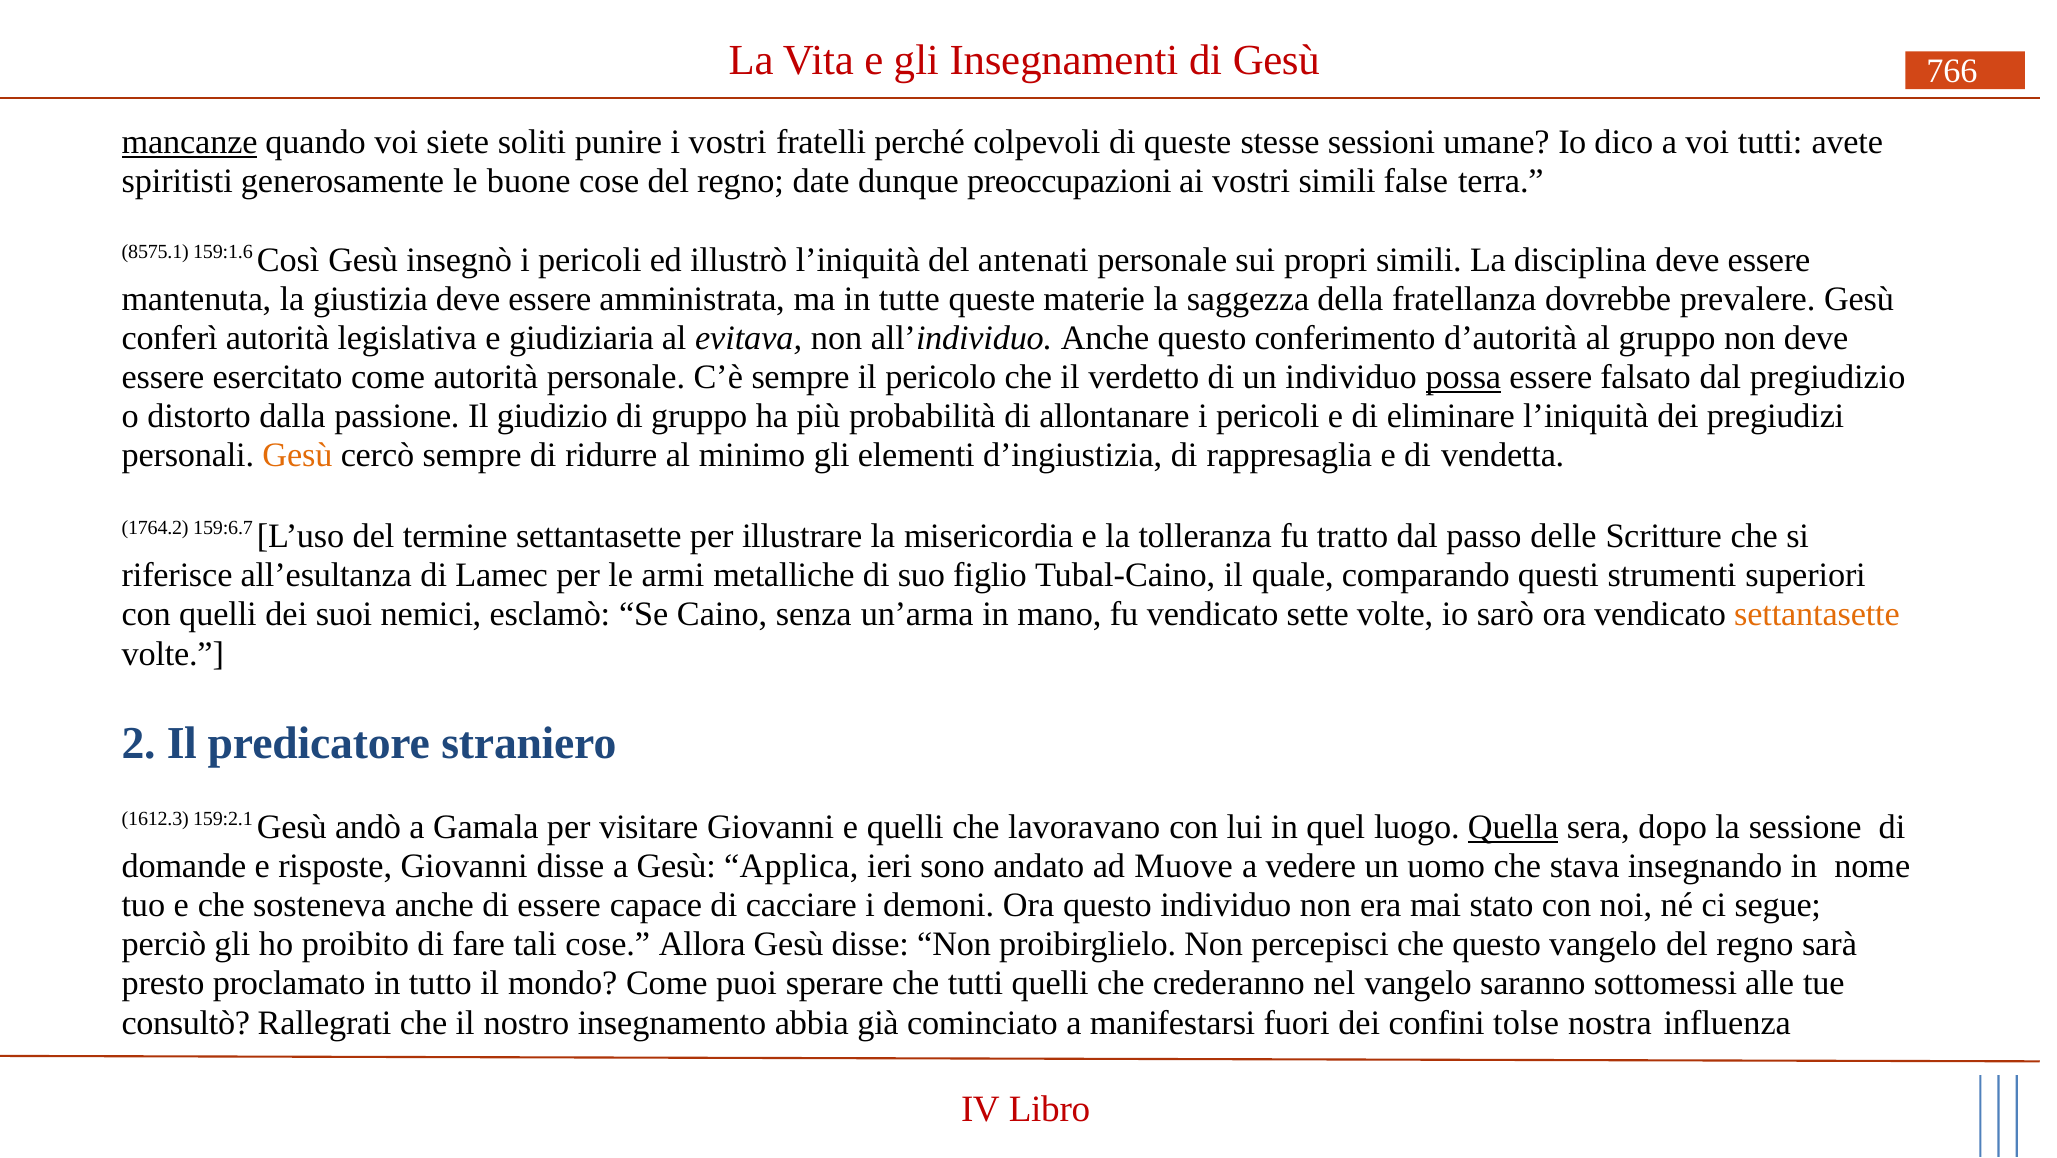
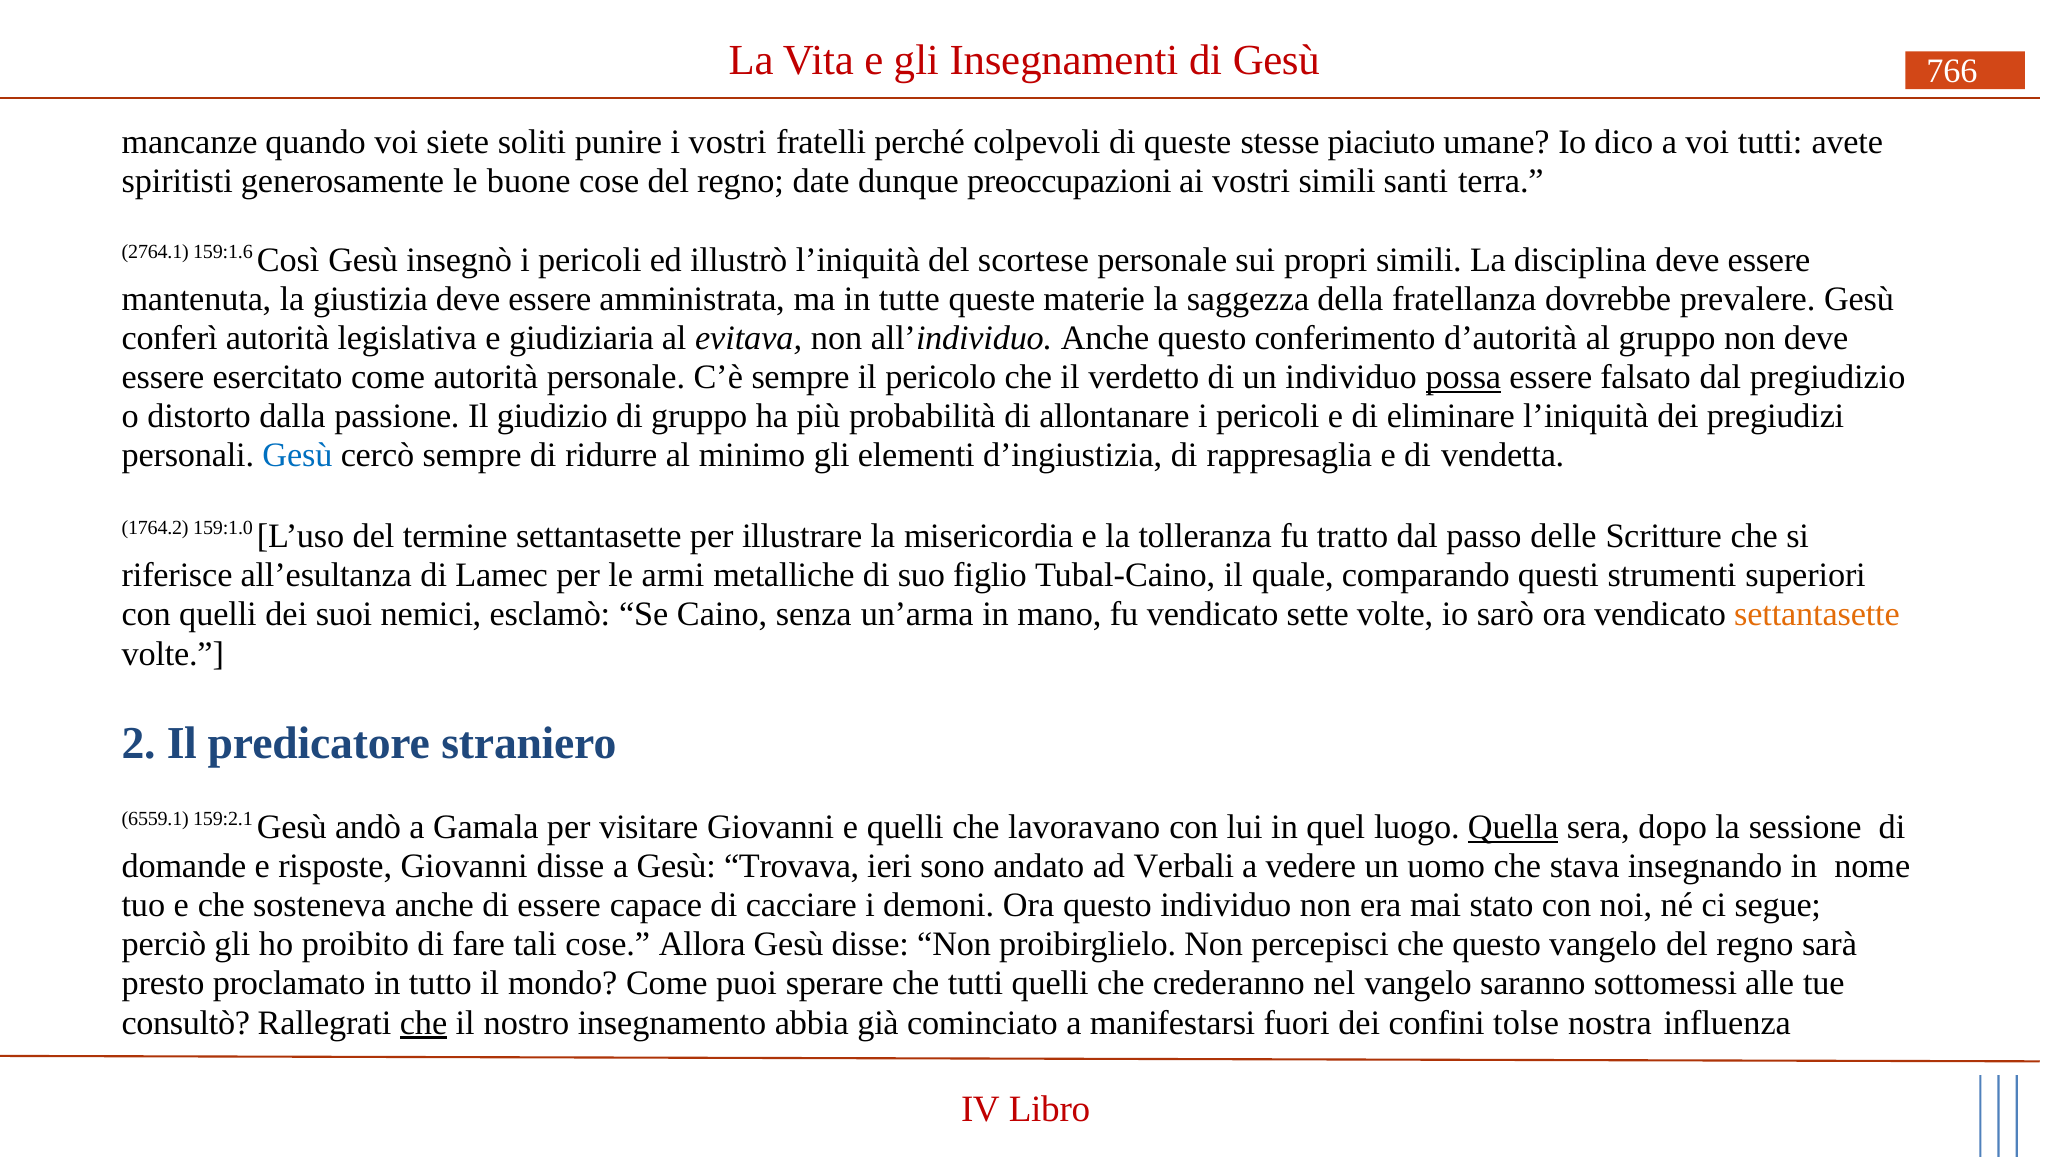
mancanze underline: present -> none
sessioni: sessioni -> piaciuto
false: false -> santi
8575.1: 8575.1 -> 2764.1
antenati: antenati -> scortese
Gesù at (298, 456) colour: orange -> blue
159:6.7: 159:6.7 -> 159:1.0
1612.3: 1612.3 -> 6559.1
Applica: Applica -> Trovava
Muove: Muove -> Verbali
che at (424, 1023) underline: none -> present
